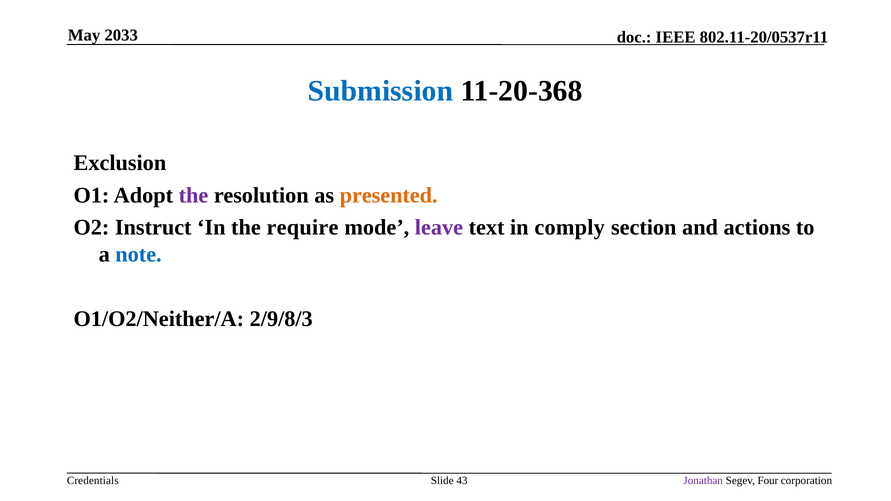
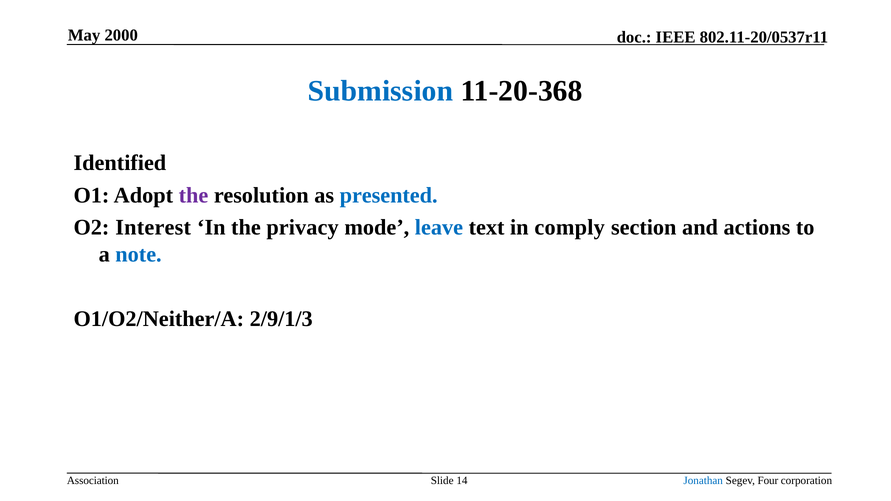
2033: 2033 -> 2000
Exclusion: Exclusion -> Identified
presented colour: orange -> blue
Instruct: Instruct -> Interest
require: require -> privacy
leave colour: purple -> blue
2/9/8/3: 2/9/8/3 -> 2/9/1/3
Credentials: Credentials -> Association
43: 43 -> 14
Jonathan colour: purple -> blue
